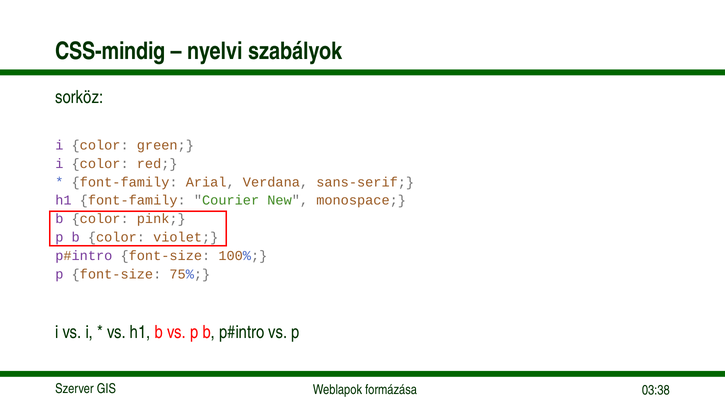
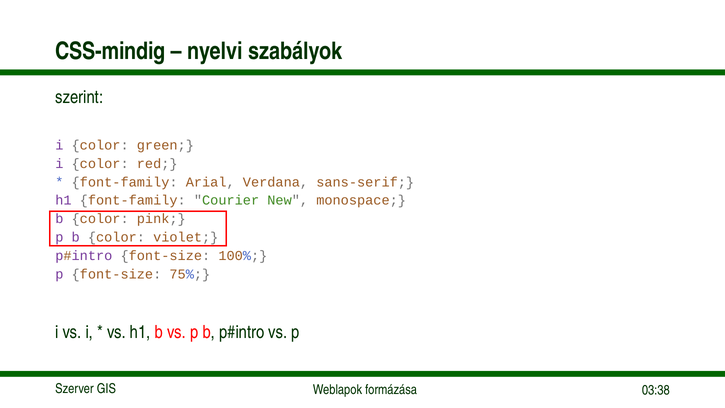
sorköz: sorköz -> szerint
